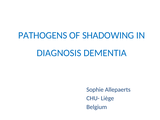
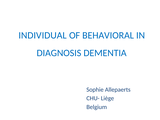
PATHOGENS: PATHOGENS -> INDIVIDUAL
SHADOWING: SHADOWING -> BEHAVIORAL
